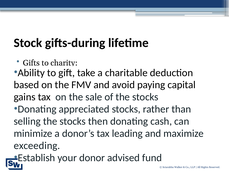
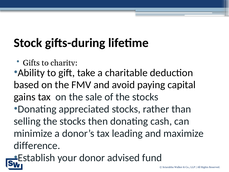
exceeding: exceeding -> difference
